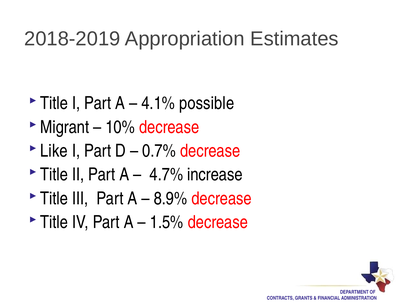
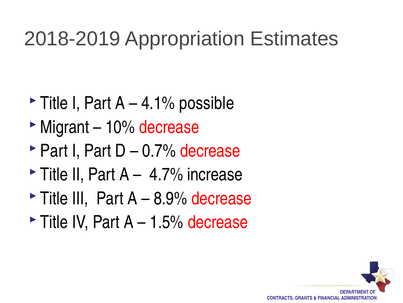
Like at (54, 150): Like -> Part
